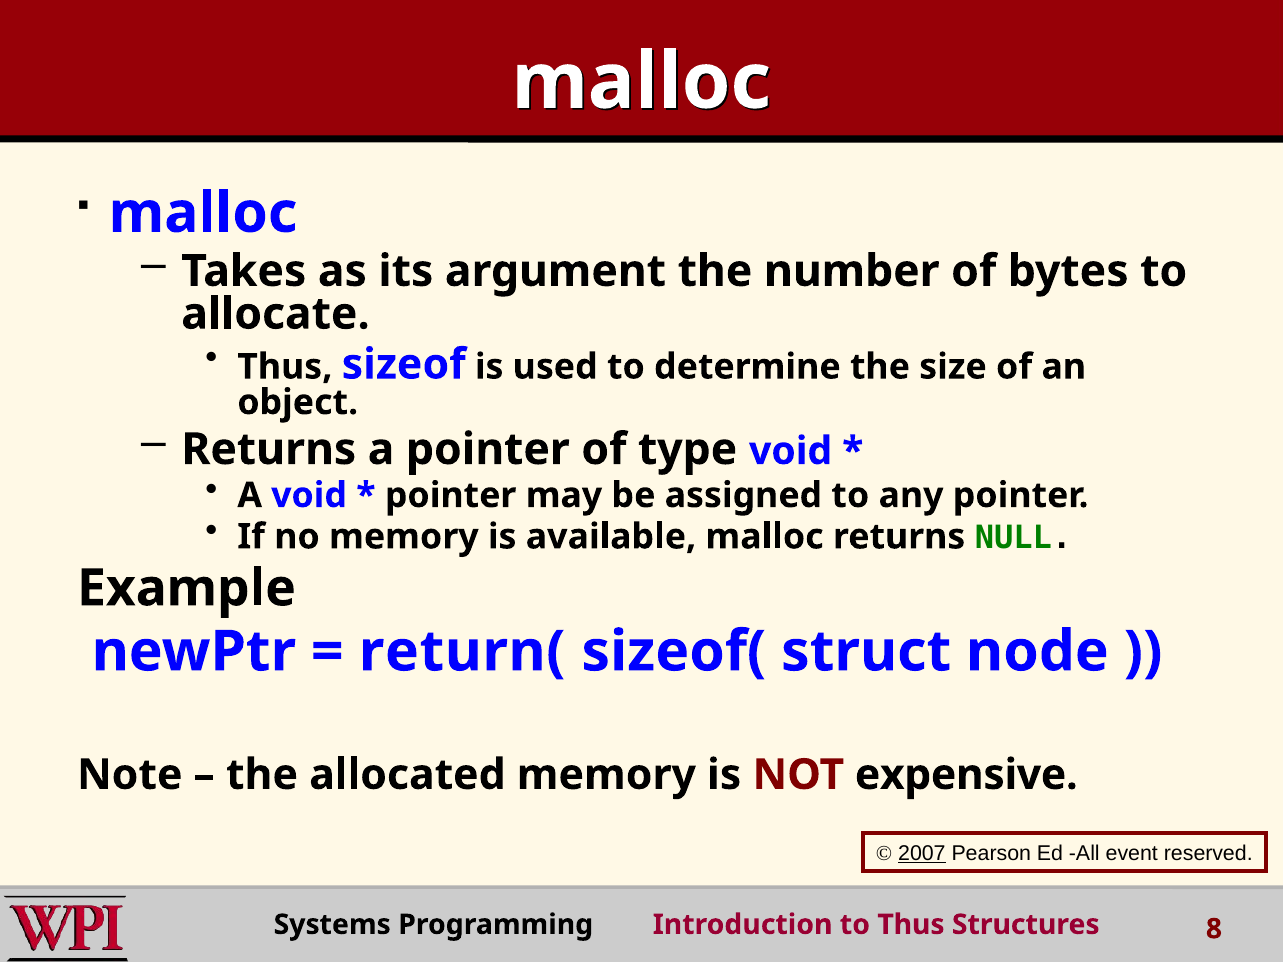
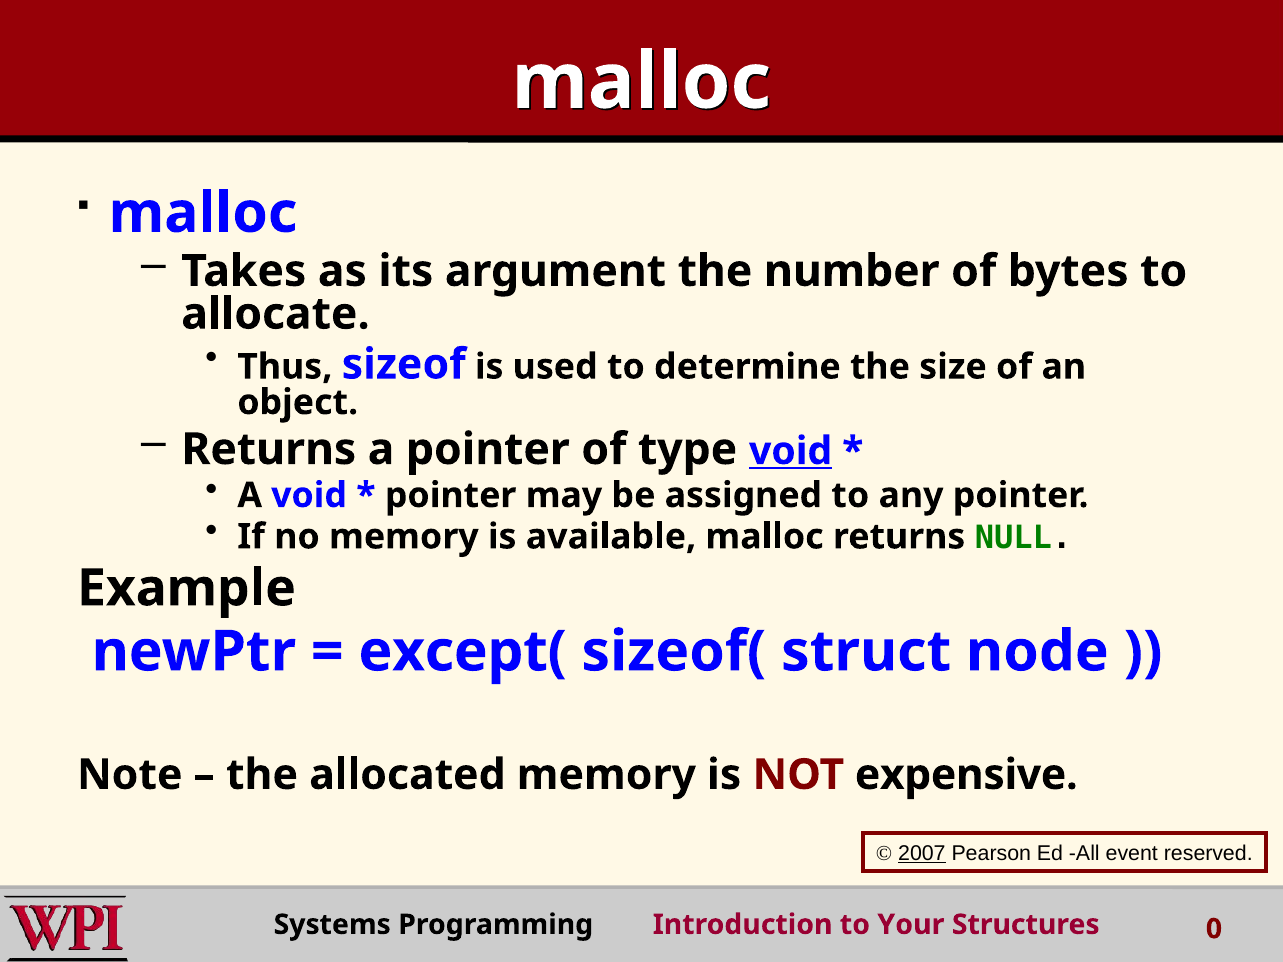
void at (791, 451) underline: none -> present
return(: return( -> except(
to Thus: Thus -> Your
8: 8 -> 0
